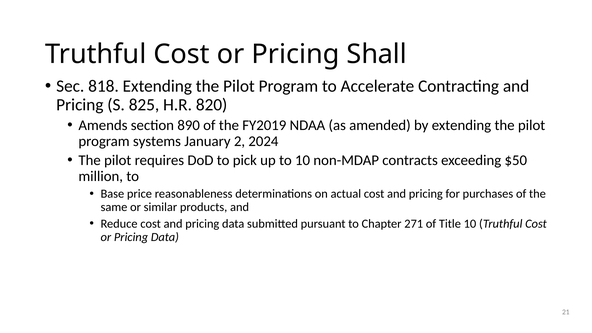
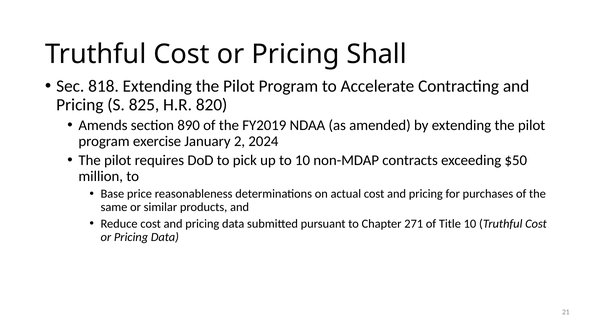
systems: systems -> exercise
